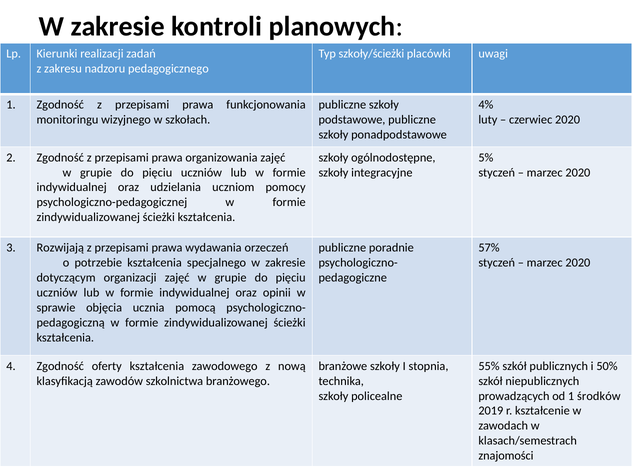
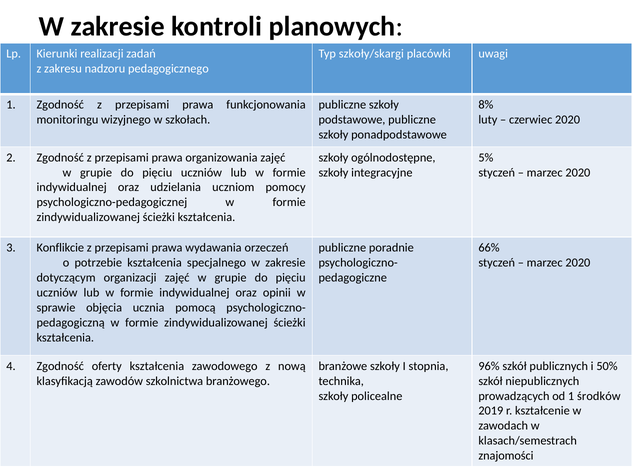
szkoły/ścieżki: szkoły/ścieżki -> szkoły/skargi
4%: 4% -> 8%
Rozwijają: Rozwijają -> Konflikcie
57%: 57% -> 66%
55%: 55% -> 96%
